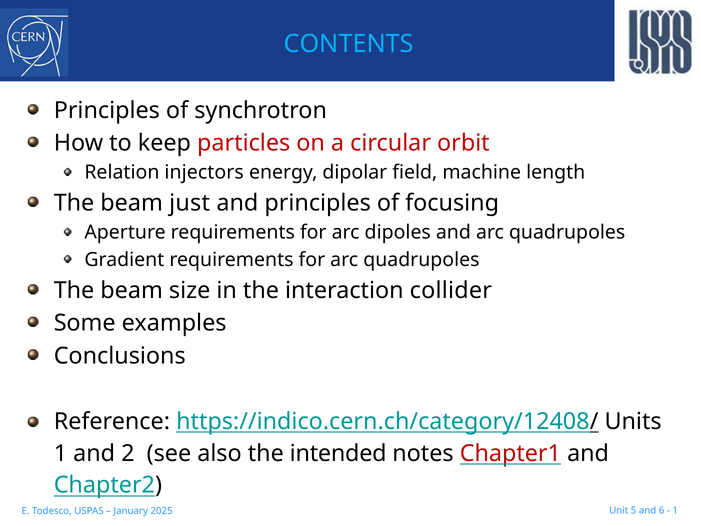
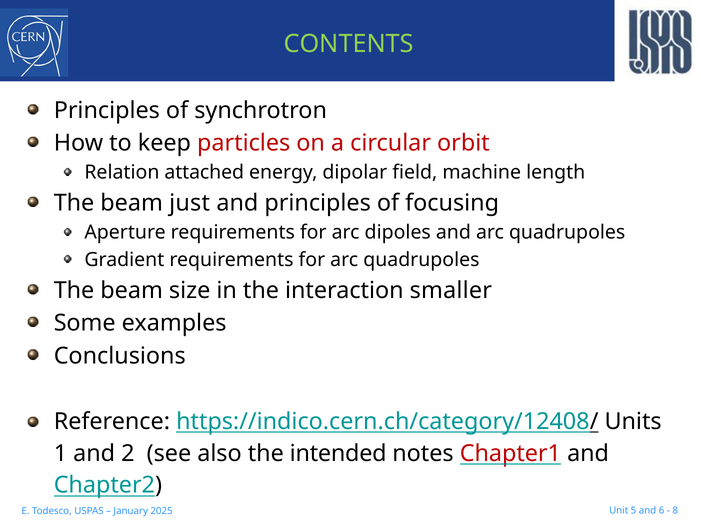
CONTENTS colour: light blue -> light green
injectors: injectors -> attached
collider: collider -> smaller
1 at (675, 510): 1 -> 8
